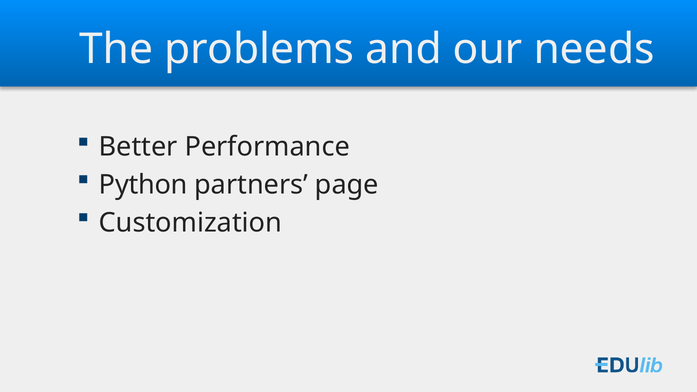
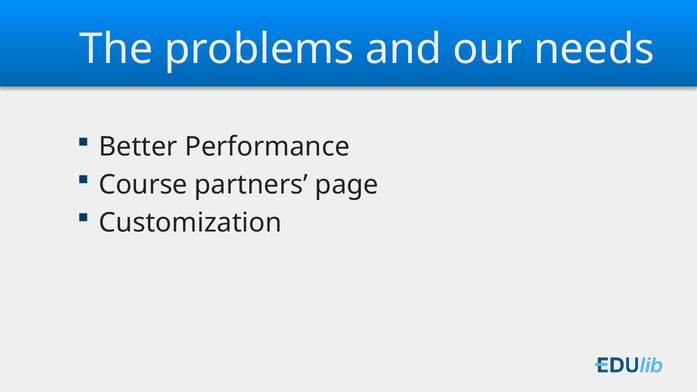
Python: Python -> Course
